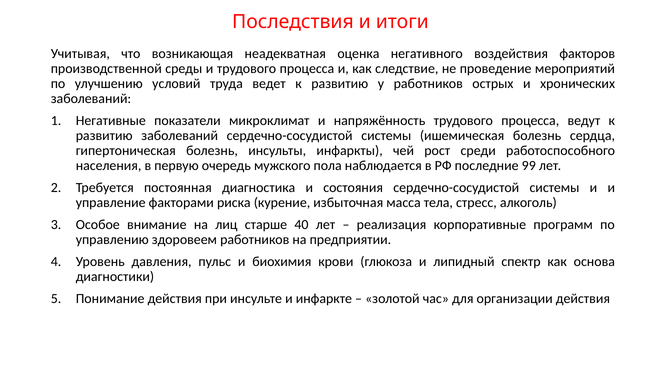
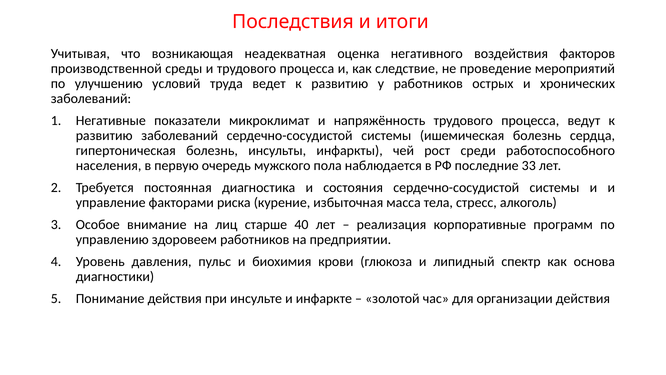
99: 99 -> 33
